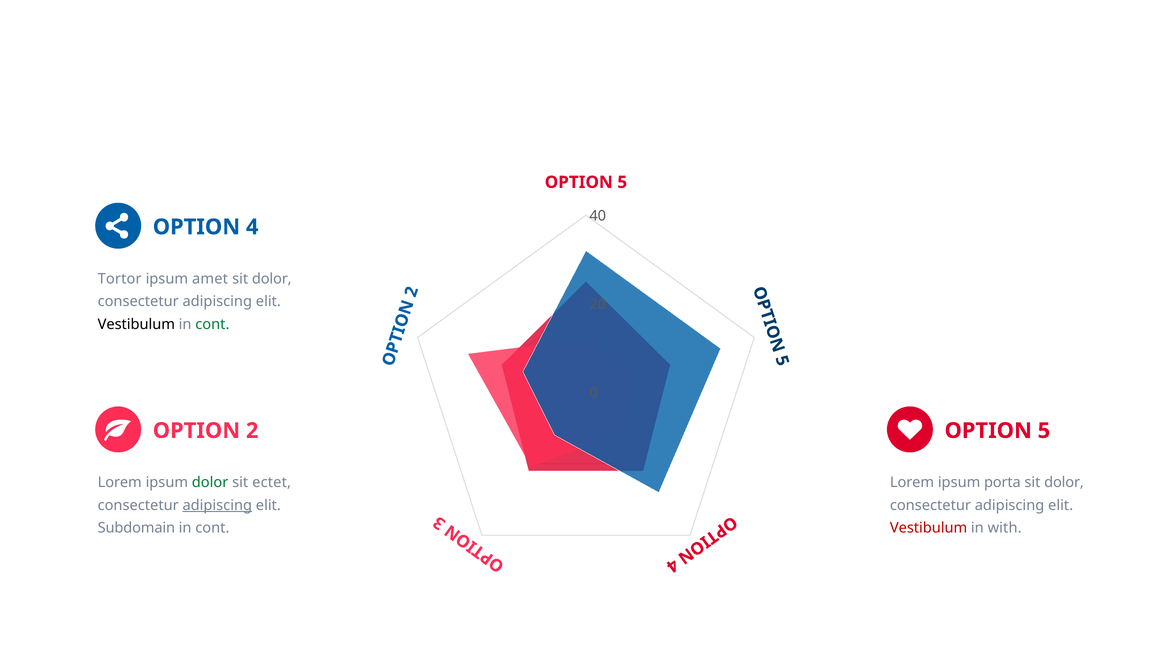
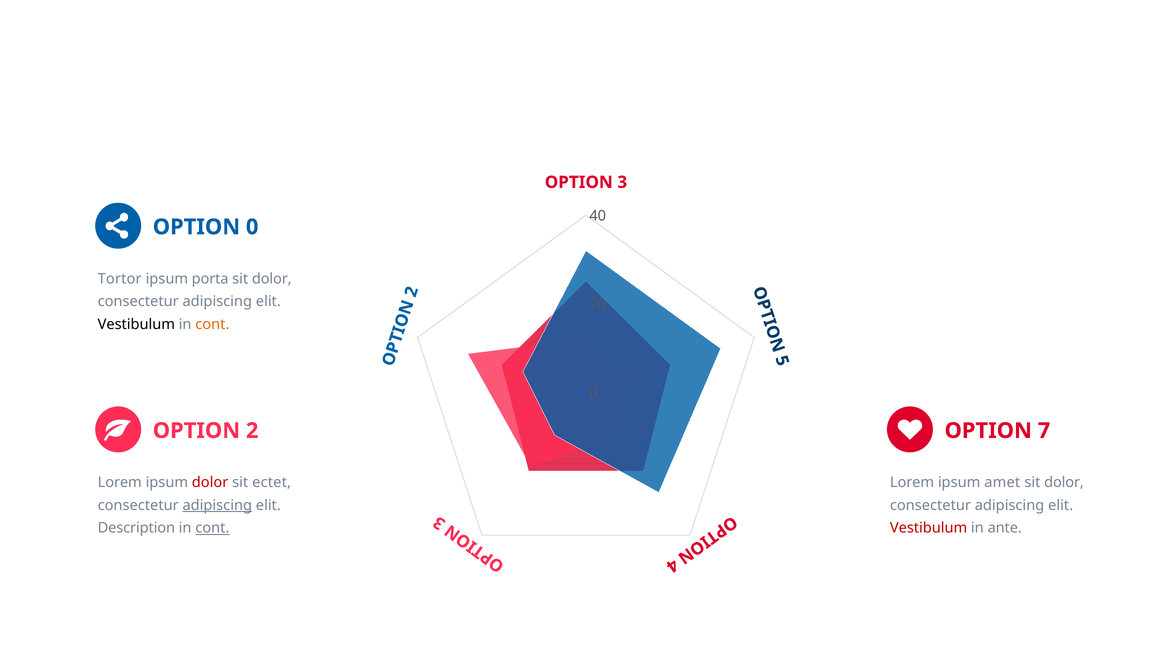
5 at (622, 182): 5 -> 3
OPTION 4: 4 -> 0
amet: amet -> porta
cont at (212, 325) colour: green -> orange
5 at (1044, 431): 5 -> 7
dolor at (210, 483) colour: green -> red
porta: porta -> amet
Subdomain: Subdomain -> Description
cont at (212, 528) underline: none -> present
with: with -> ante
